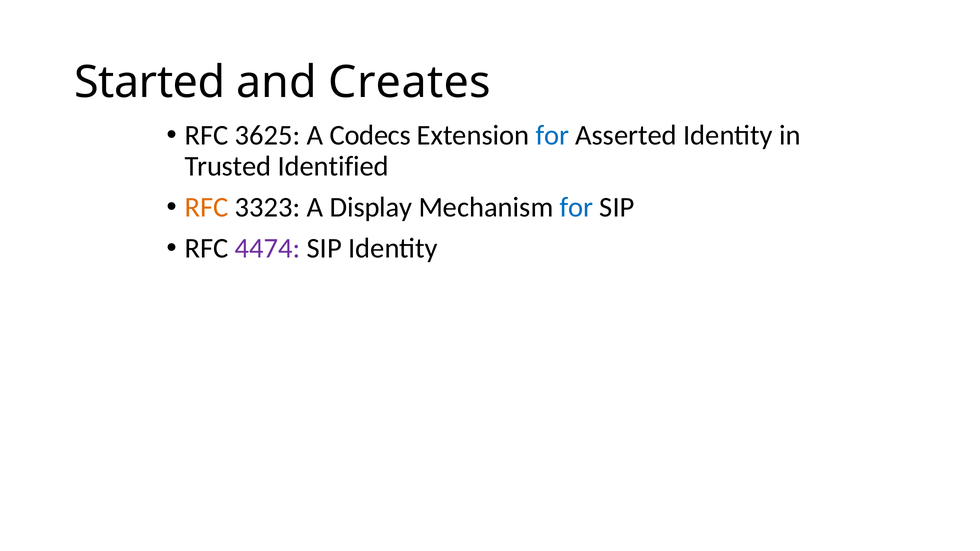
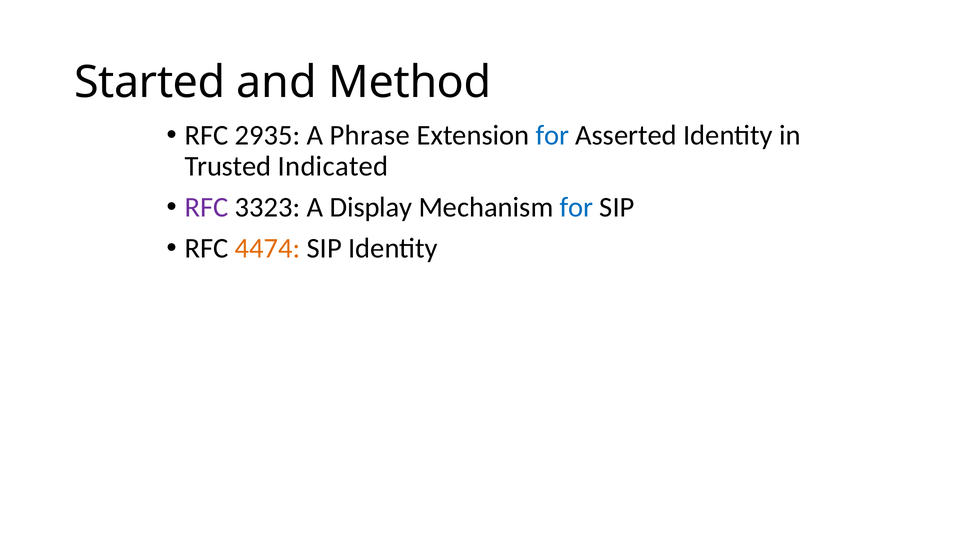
Creates: Creates -> Method
3625: 3625 -> 2935
Codecs: Codecs -> Phrase
Identified: Identified -> Indicated
RFC at (207, 207) colour: orange -> purple
4474 colour: purple -> orange
